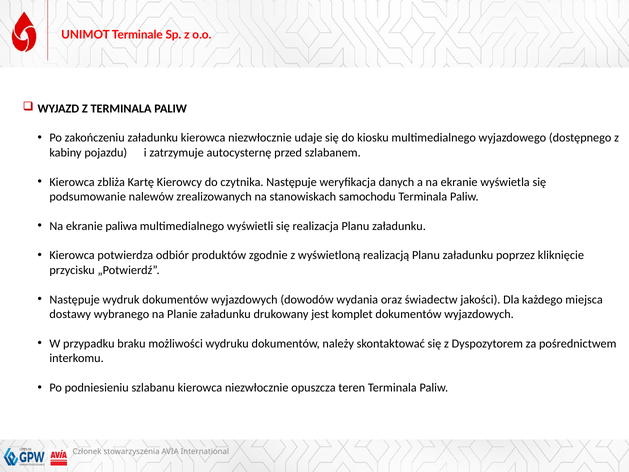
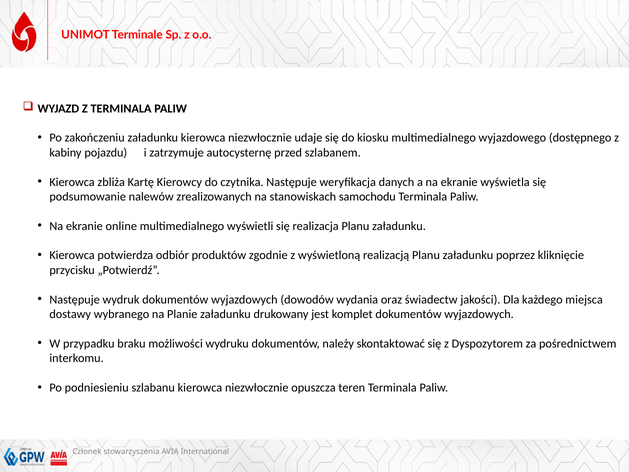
paliwa: paliwa -> online
